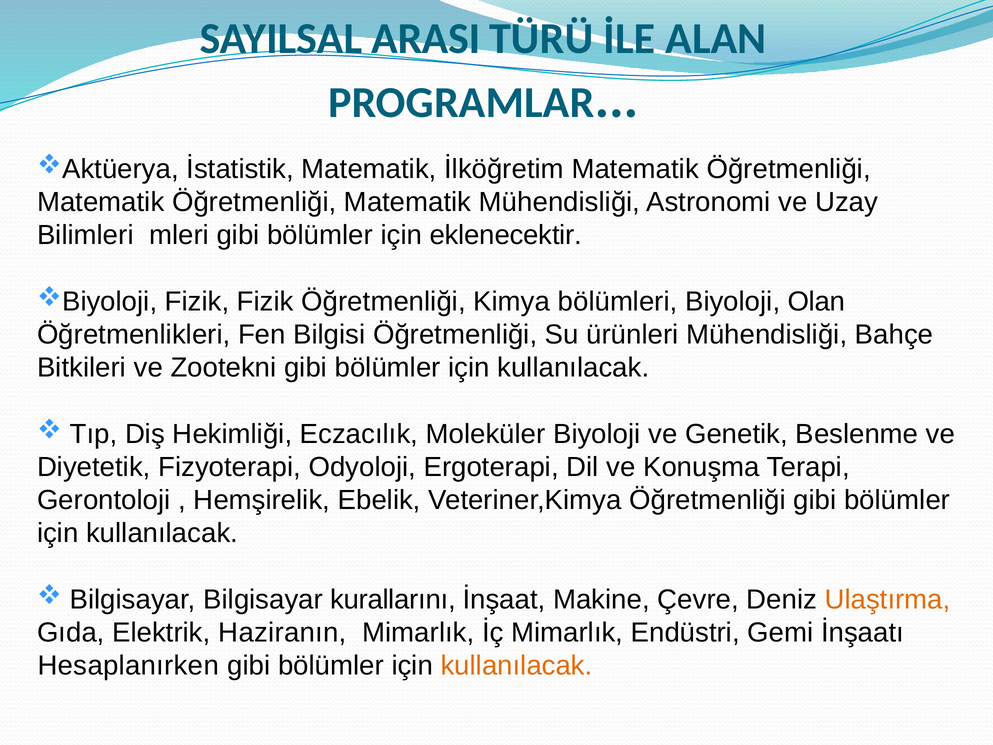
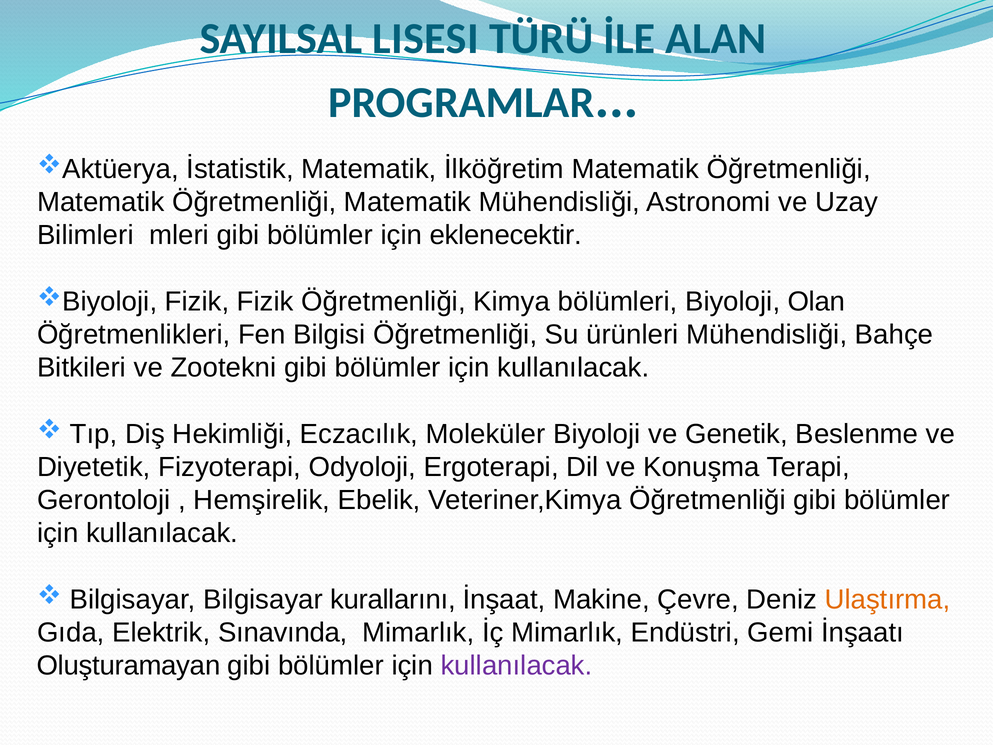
ARASI: ARASI -> LISESI
Haziranın: Haziranın -> Sınavında
Hesaplanırken: Hesaplanırken -> Oluşturamayan
kullanılacak at (517, 666) colour: orange -> purple
